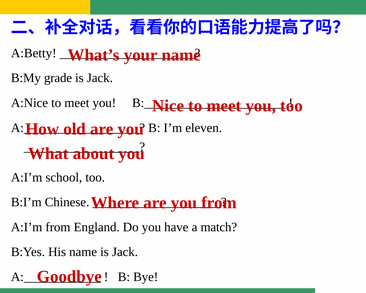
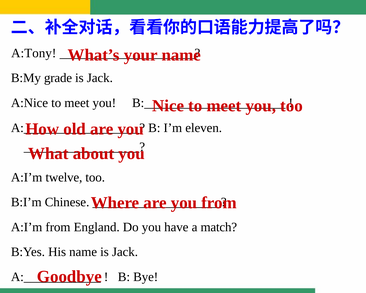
A:Betty: A:Betty -> A:Tony
school: school -> twelve
